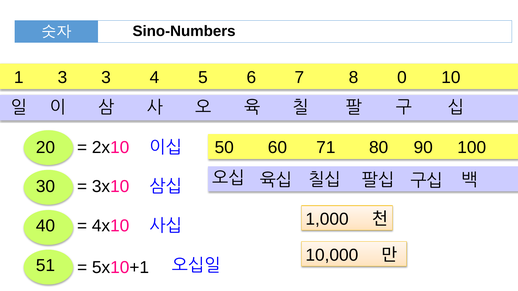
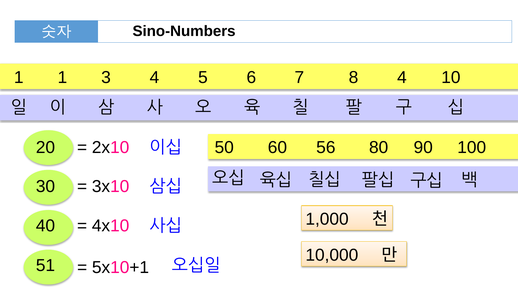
1 3: 3 -> 1
8 0: 0 -> 4
71: 71 -> 56
